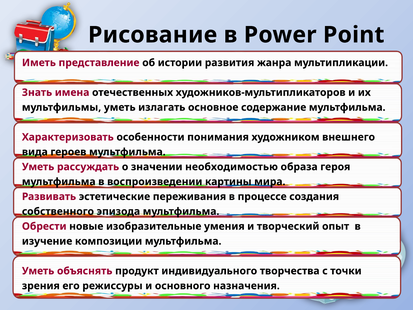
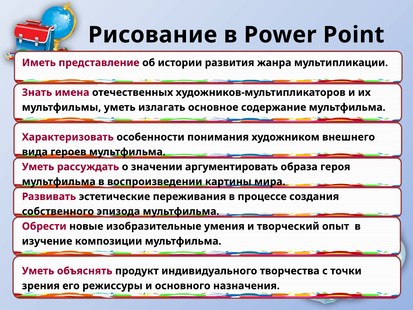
необходимостью: необходимостью -> аргументировать
